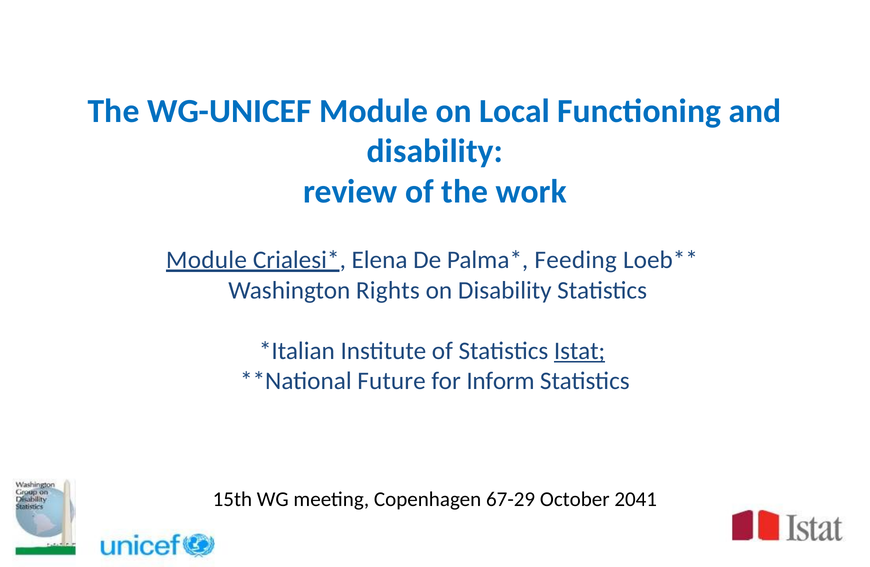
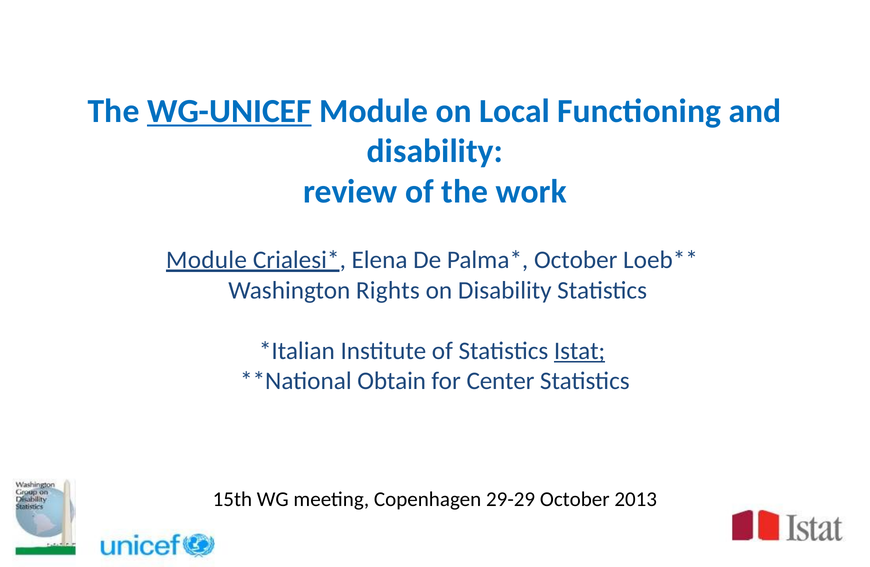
WG-UNICEF underline: none -> present
Feeding at (576, 260): Feeding -> October
Future: Future -> Obtain
Inform: Inform -> Center
67-29: 67-29 -> 29-29
2041: 2041 -> 2013
